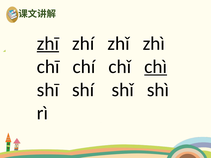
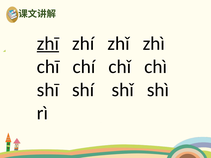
chì underline: present -> none
